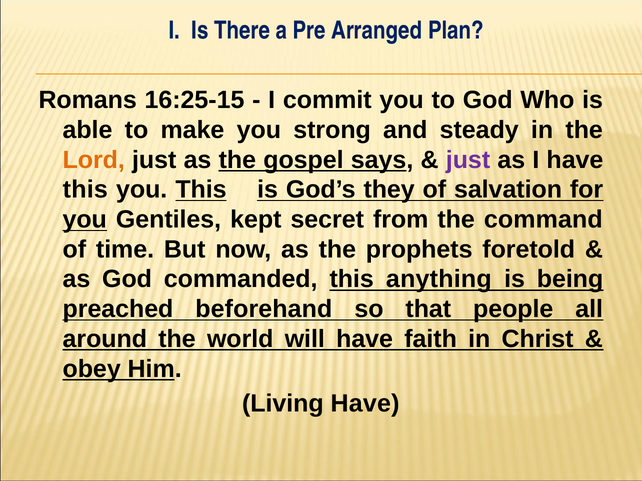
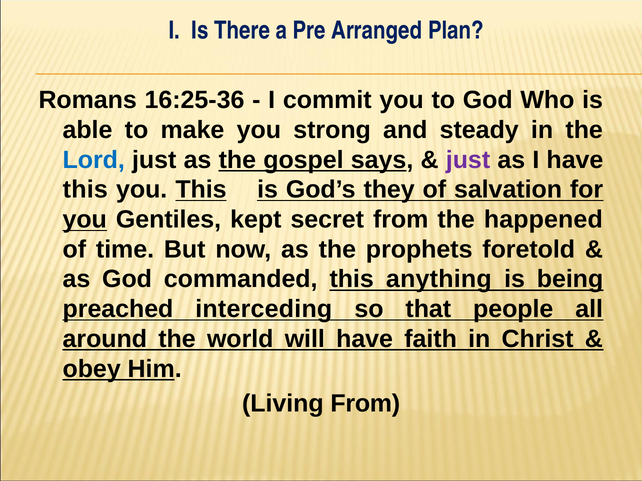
16:25-15: 16:25-15 -> 16:25-36
Lord colour: orange -> blue
command: command -> happened
beforehand: beforehand -> interceding
Living Have: Have -> From
